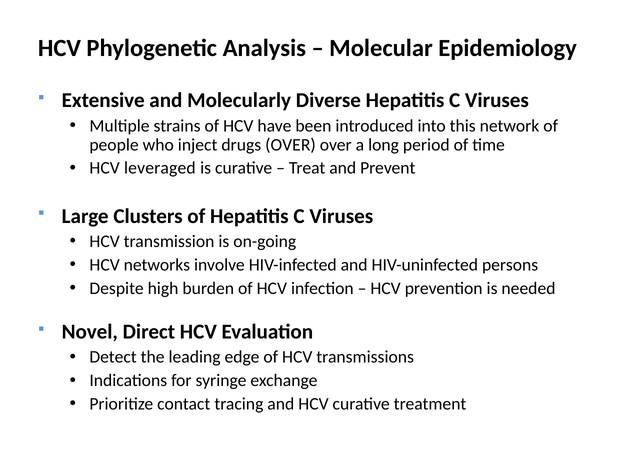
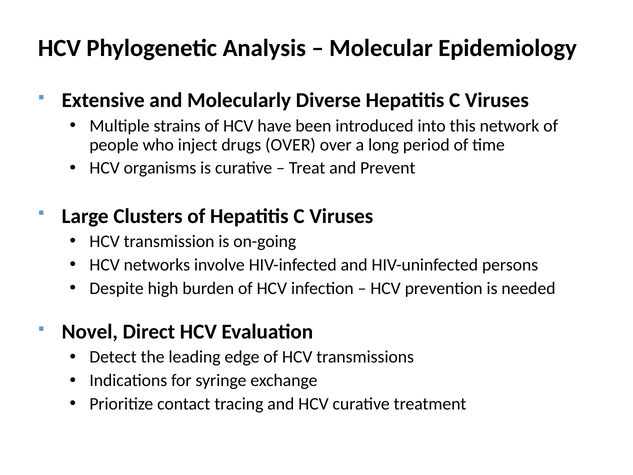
leveraged: leveraged -> organisms
